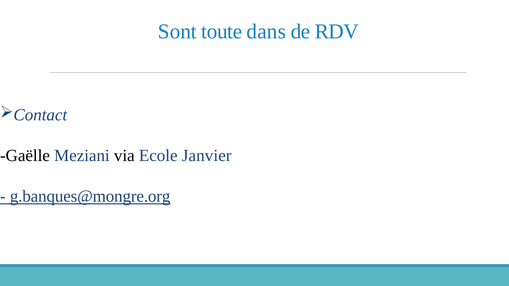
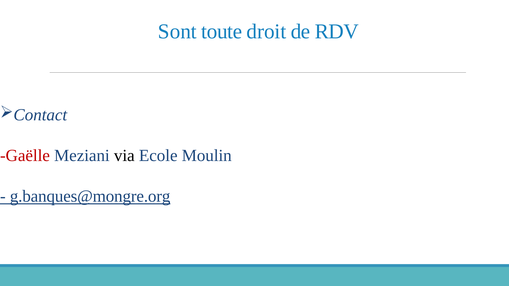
dans: dans -> droit
Gaëlle colour: black -> red
Janvier: Janvier -> Moulin
